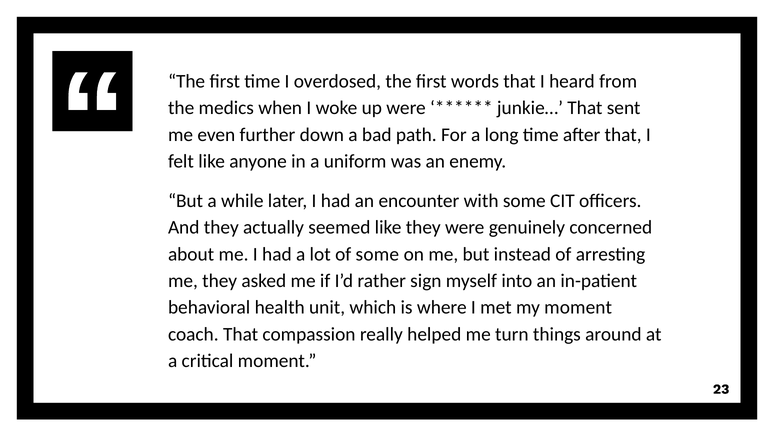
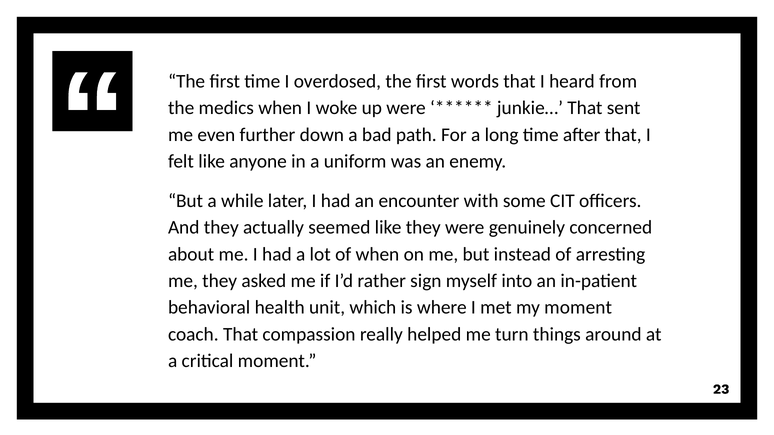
of some: some -> when
